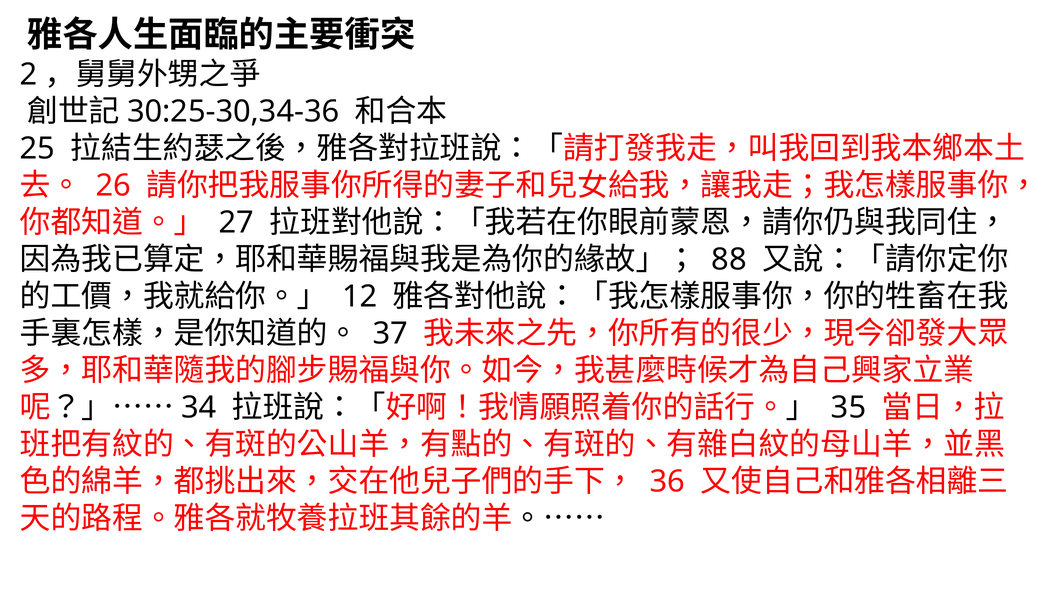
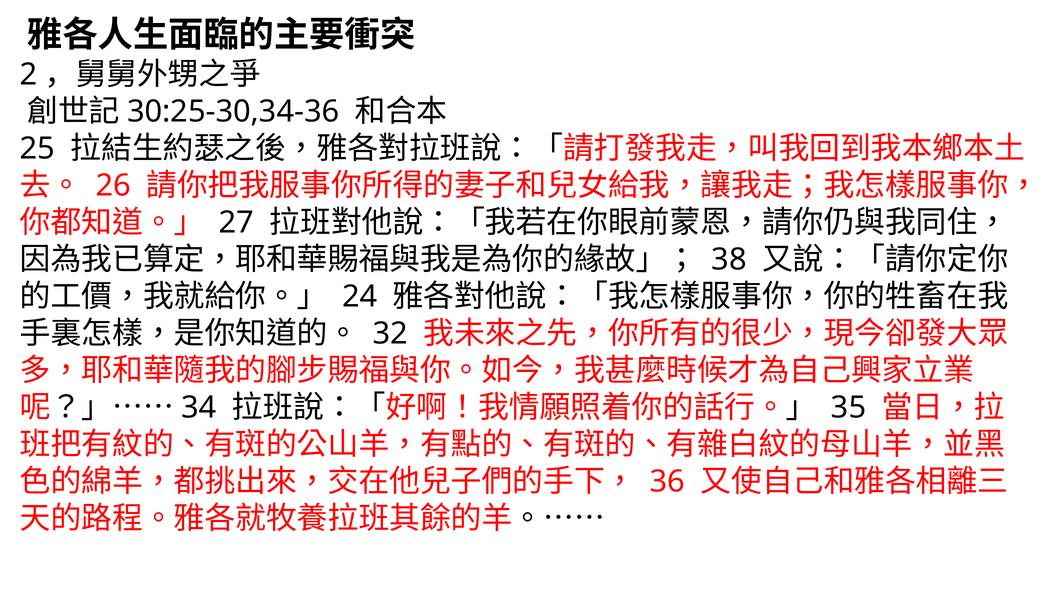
88: 88 -> 38
12: 12 -> 24
37: 37 -> 32
